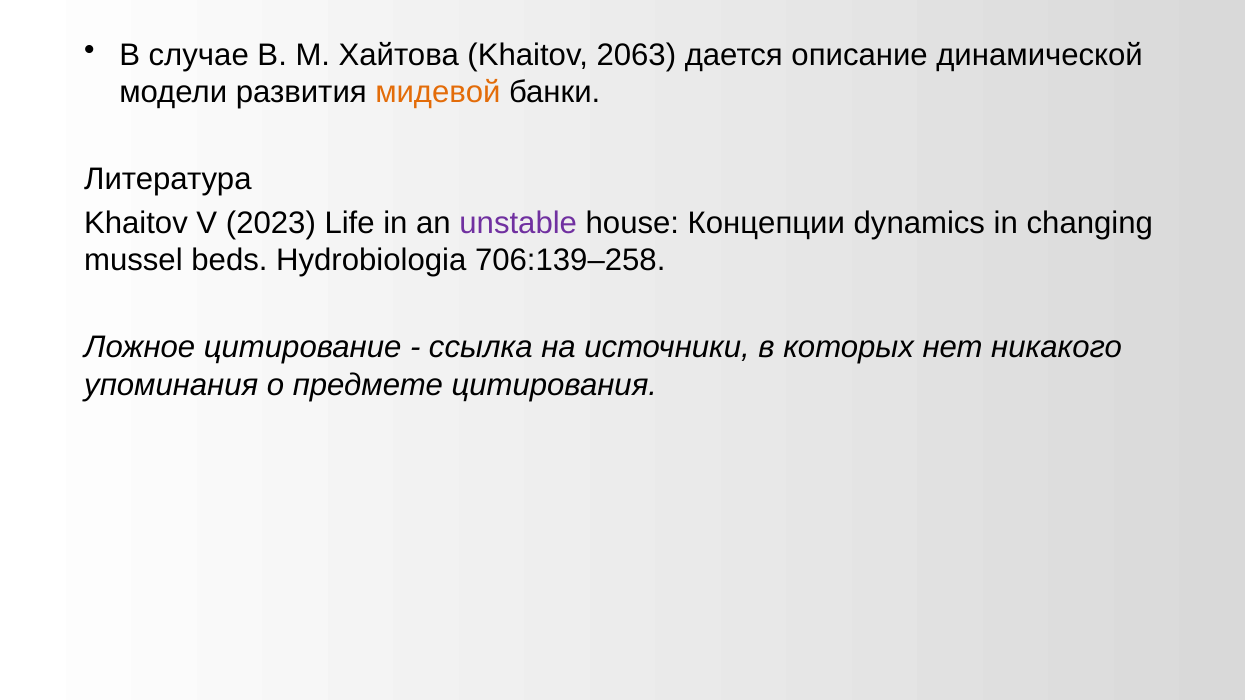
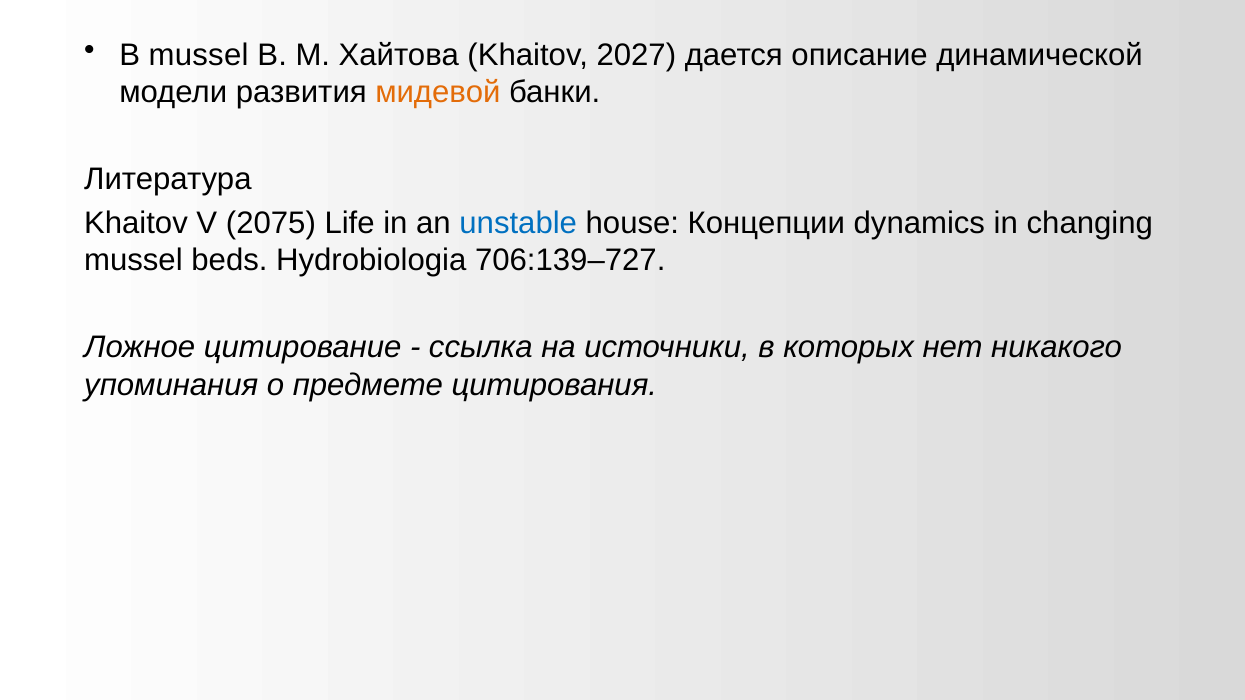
В случае: случае -> mussel
2063: 2063 -> 2027
2023: 2023 -> 2075
unstable colour: purple -> blue
706:139–258: 706:139–258 -> 706:139–727
